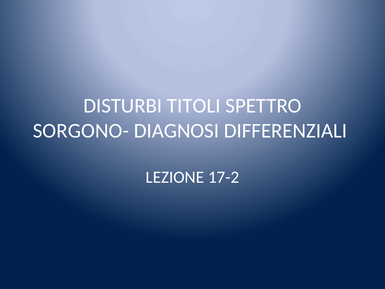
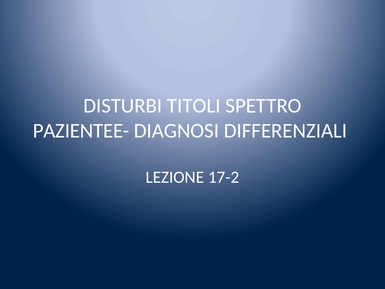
SORGONO-: SORGONO- -> PAZIENTEE-
